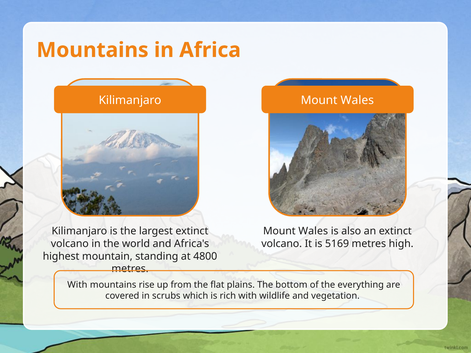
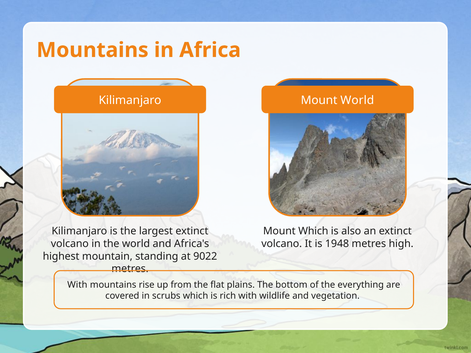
Wales at (357, 100): Wales -> World
Wales at (313, 231): Wales -> Which
5169: 5169 -> 1948
4800: 4800 -> 9022
